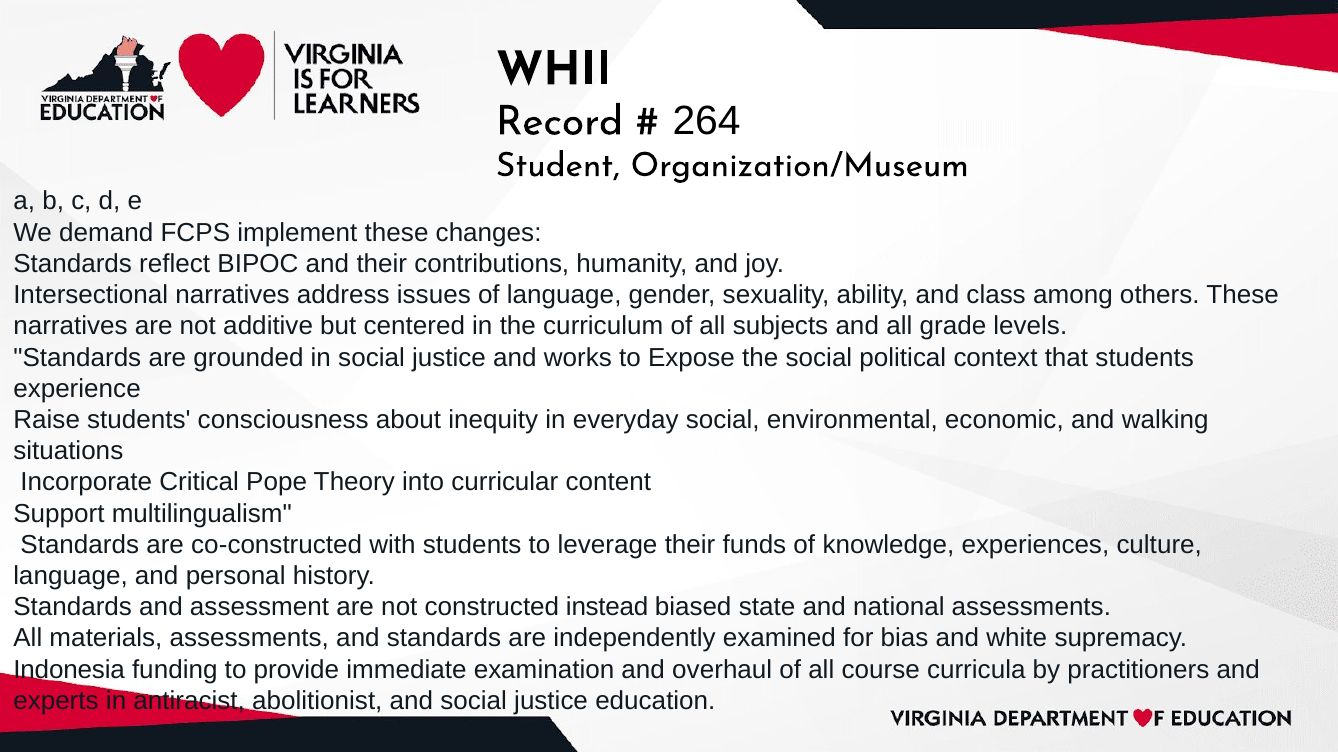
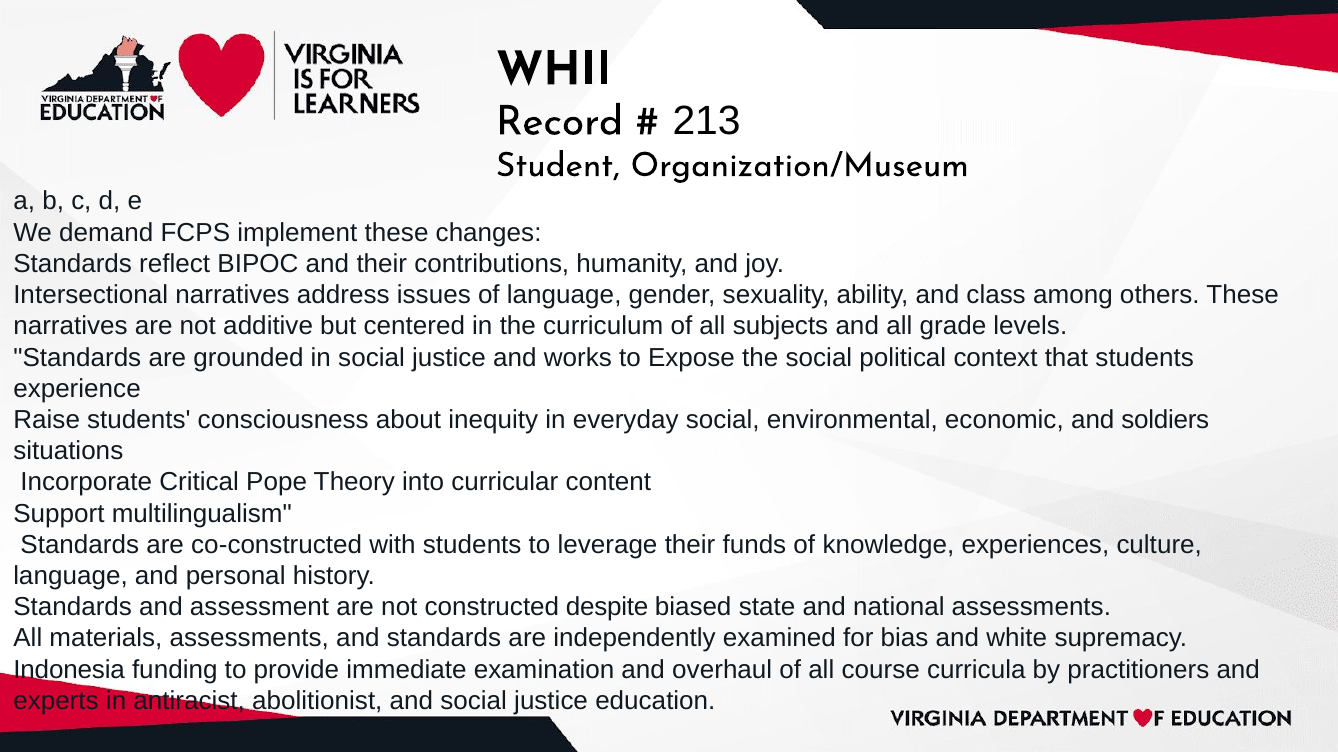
264: 264 -> 213
walking: walking -> soldiers
instead: instead -> despite
